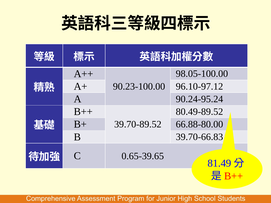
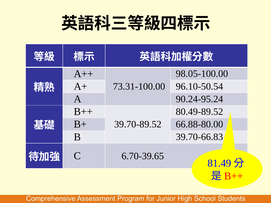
96.10-97.12: 96.10-97.12 -> 96.10-50.54
90.23-100.00: 90.23-100.00 -> 73.31-100.00
0.65-39.65: 0.65-39.65 -> 6.70-39.65
